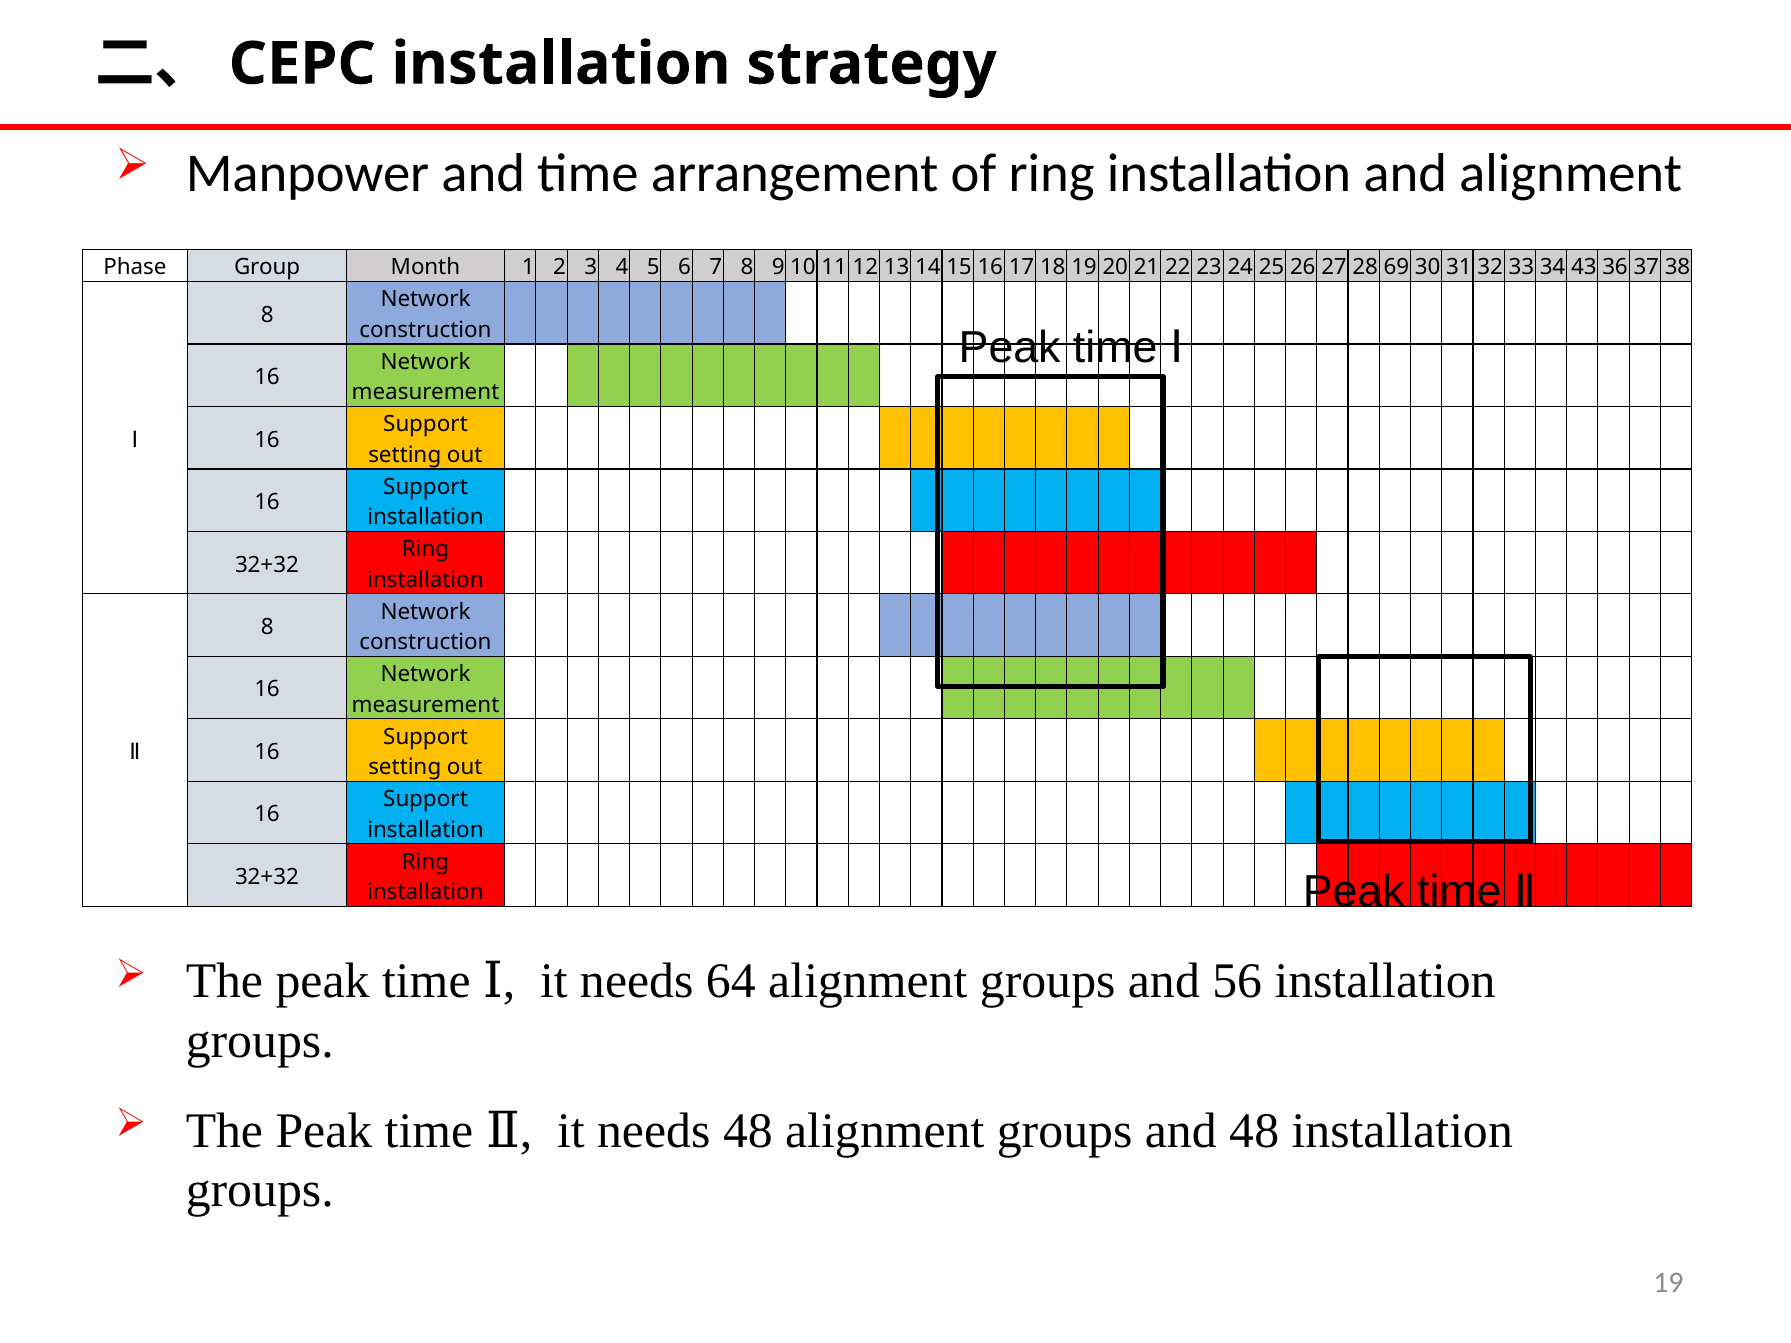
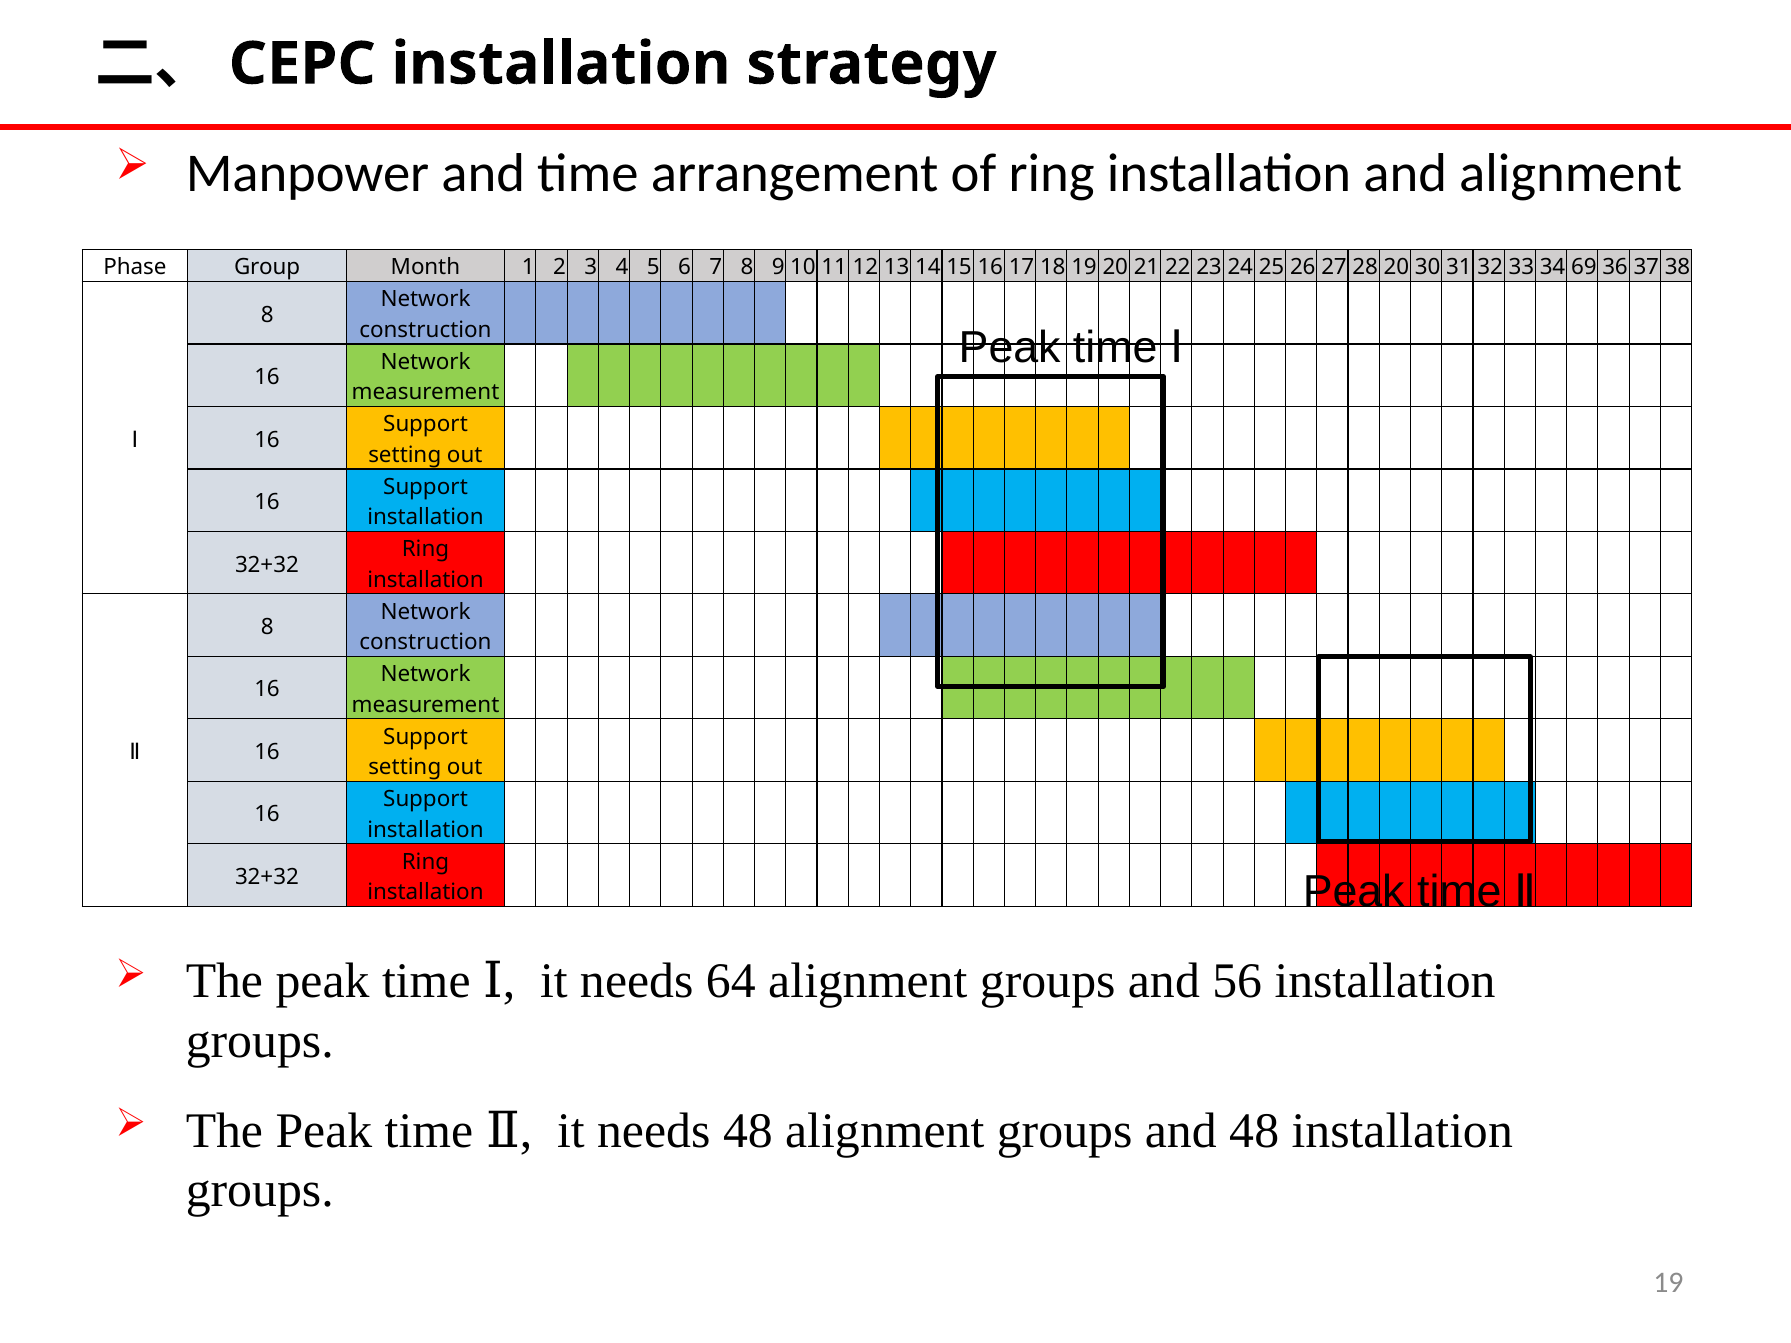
28 69: 69 -> 20
43: 43 -> 69
